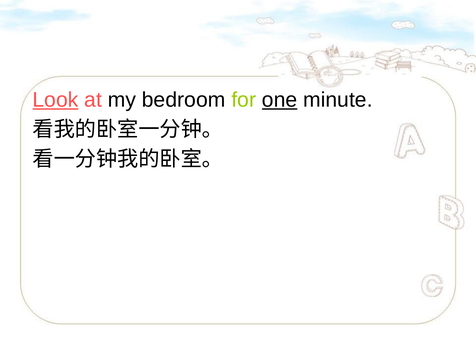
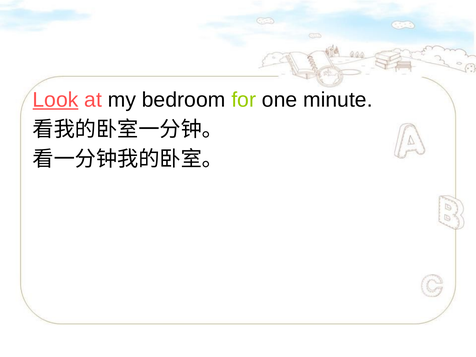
one underline: present -> none
